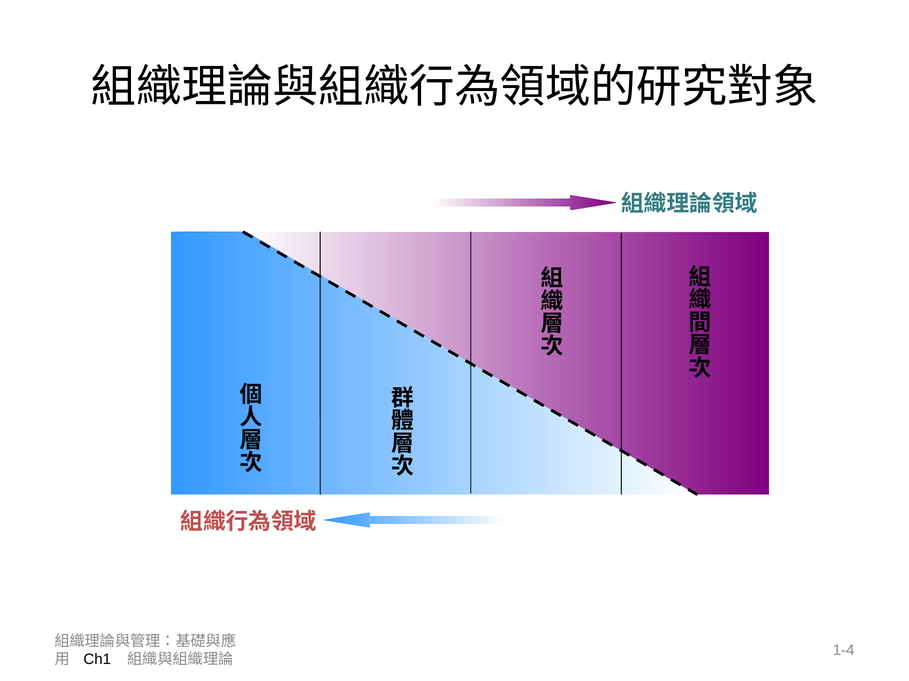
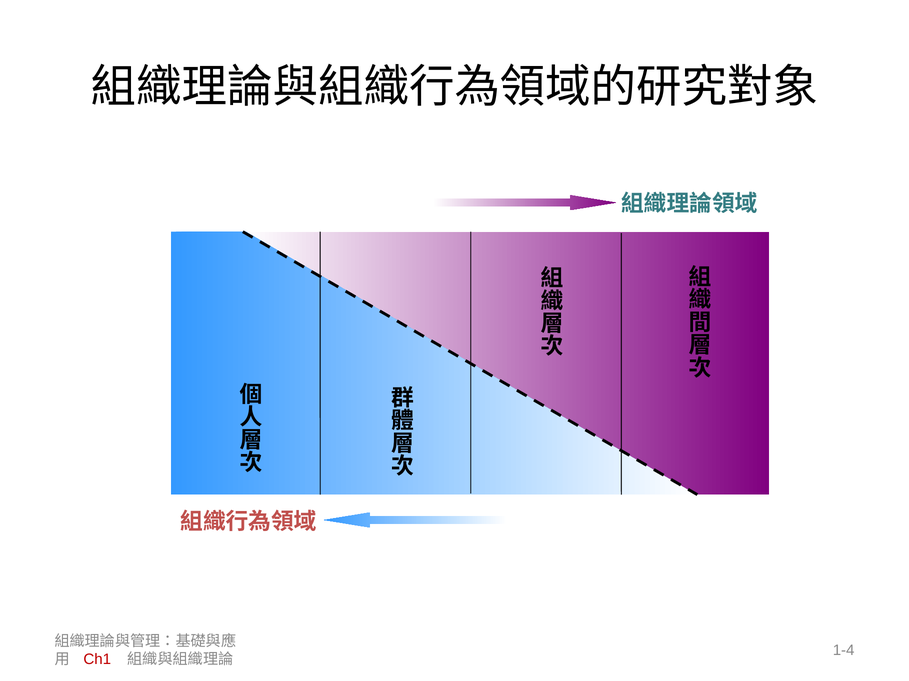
Ch1 colour: black -> red
